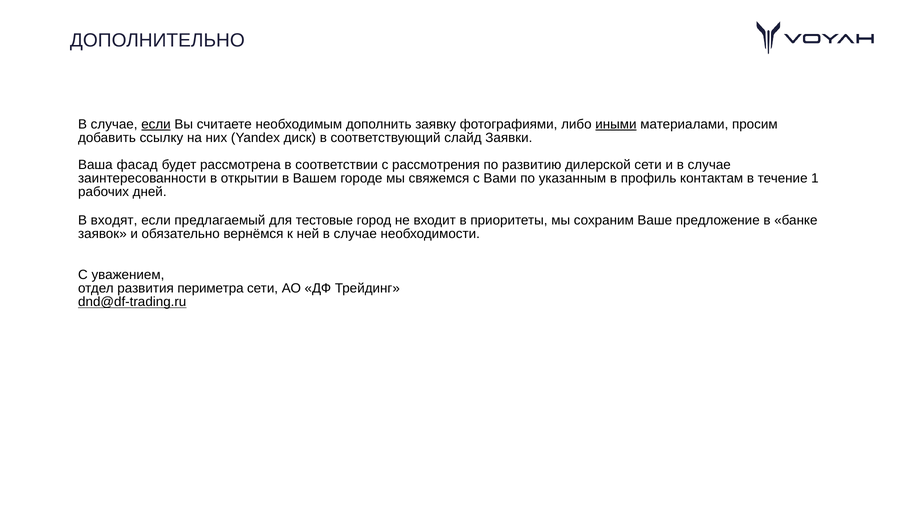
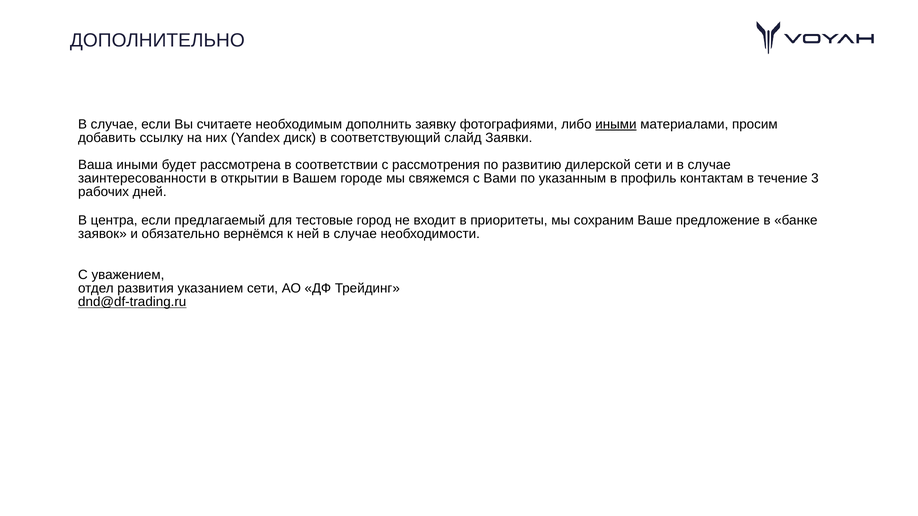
если at (156, 124) underline: present -> none
Ваша фасад: фасад -> иными
1: 1 -> 3
входят: входят -> центра
периметра: периметра -> указанием
